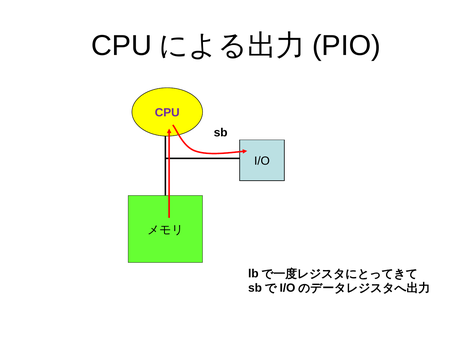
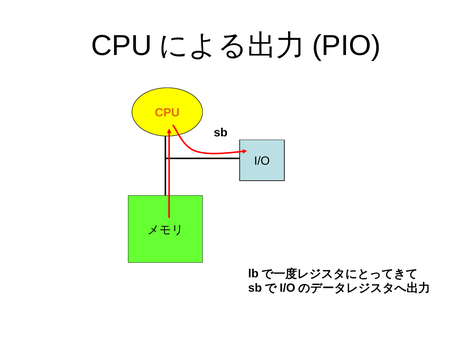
CPU at (167, 113) colour: purple -> orange
